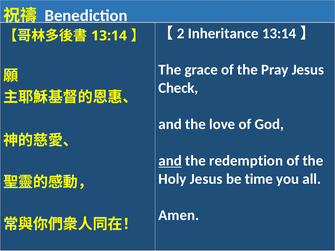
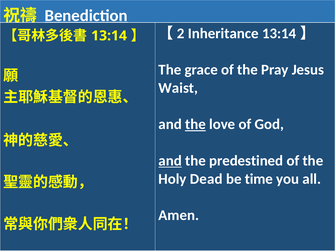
Check: Check -> Waist
the at (195, 124) underline: none -> present
redemption: redemption -> predestined
Holy Jesus: Jesus -> Dead
